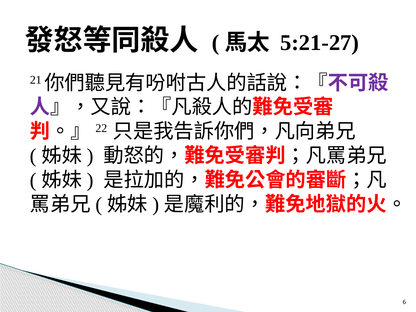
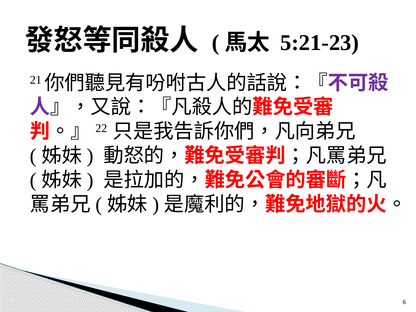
5:21-27: 5:21-27 -> 5:21-23
